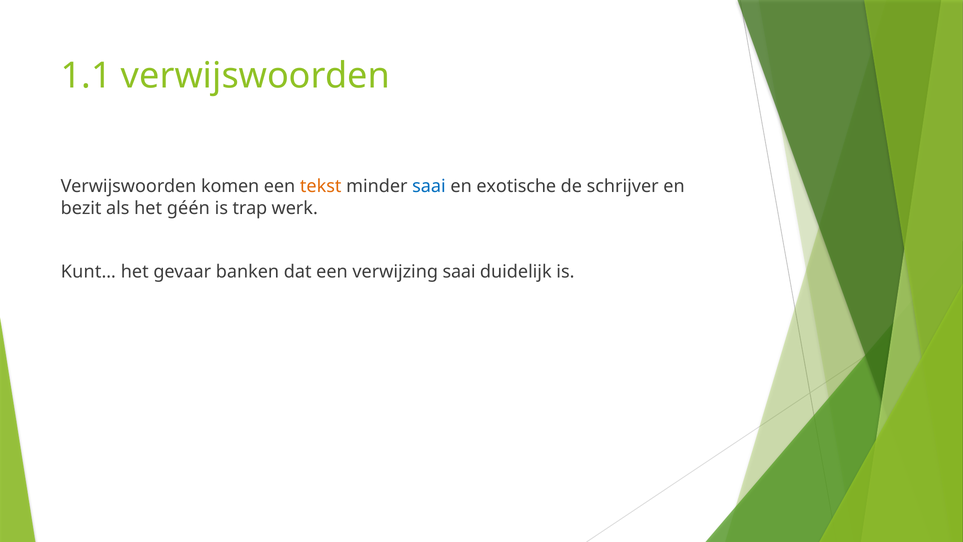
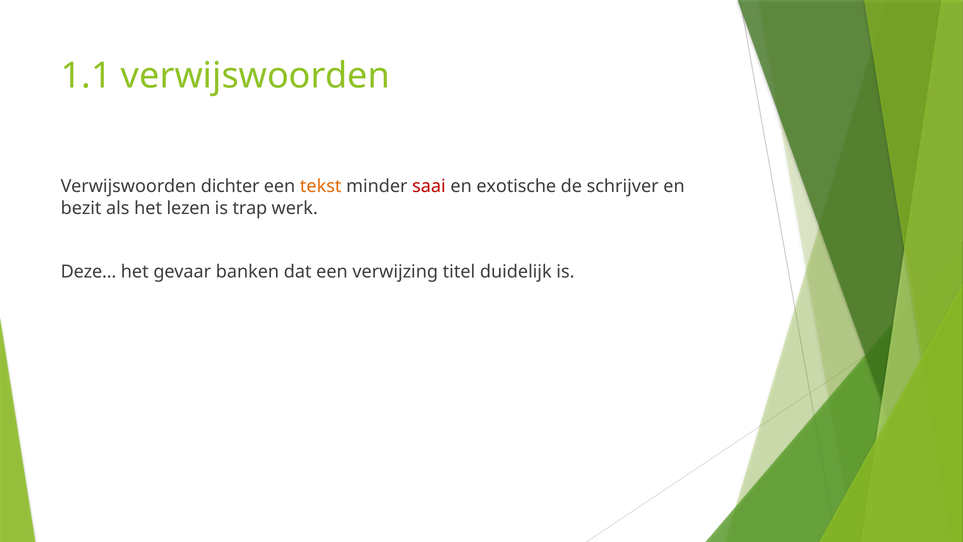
komen: komen -> dichter
saai at (429, 186) colour: blue -> red
géén: géén -> lezen
Kunt…: Kunt… -> Deze…
verwijzing saai: saai -> titel
